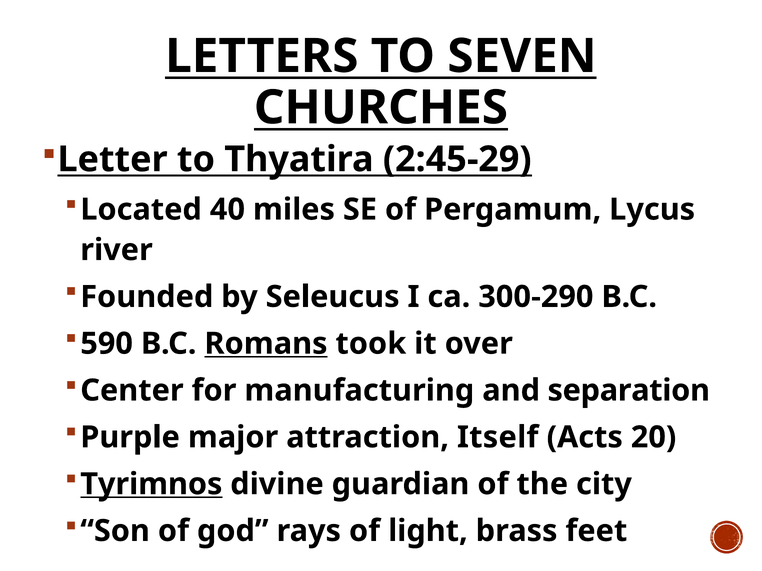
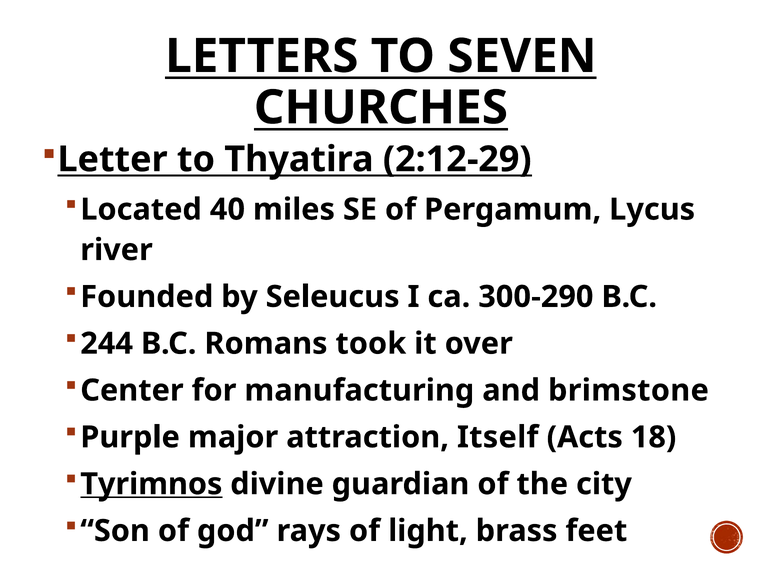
2:45-29: 2:45-29 -> 2:12-29
590: 590 -> 244
Romans underline: present -> none
separation: separation -> brimstone
20: 20 -> 18
